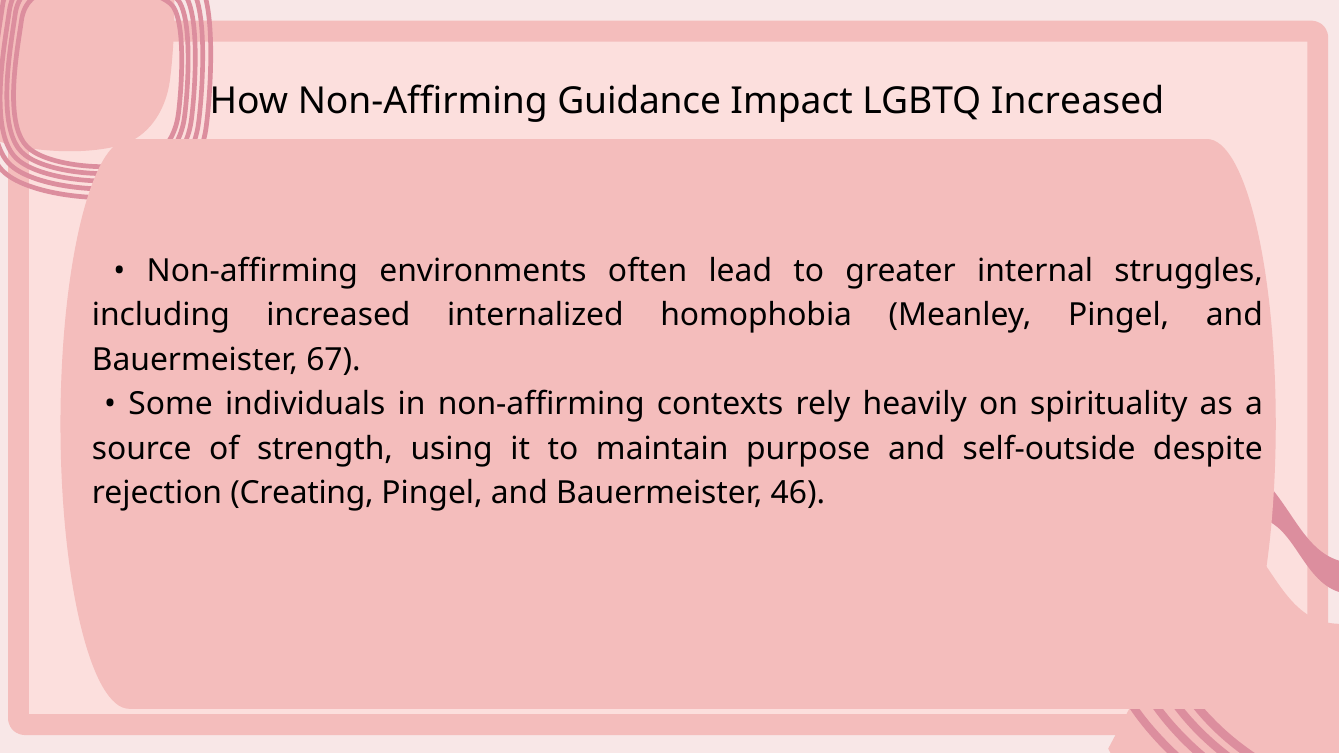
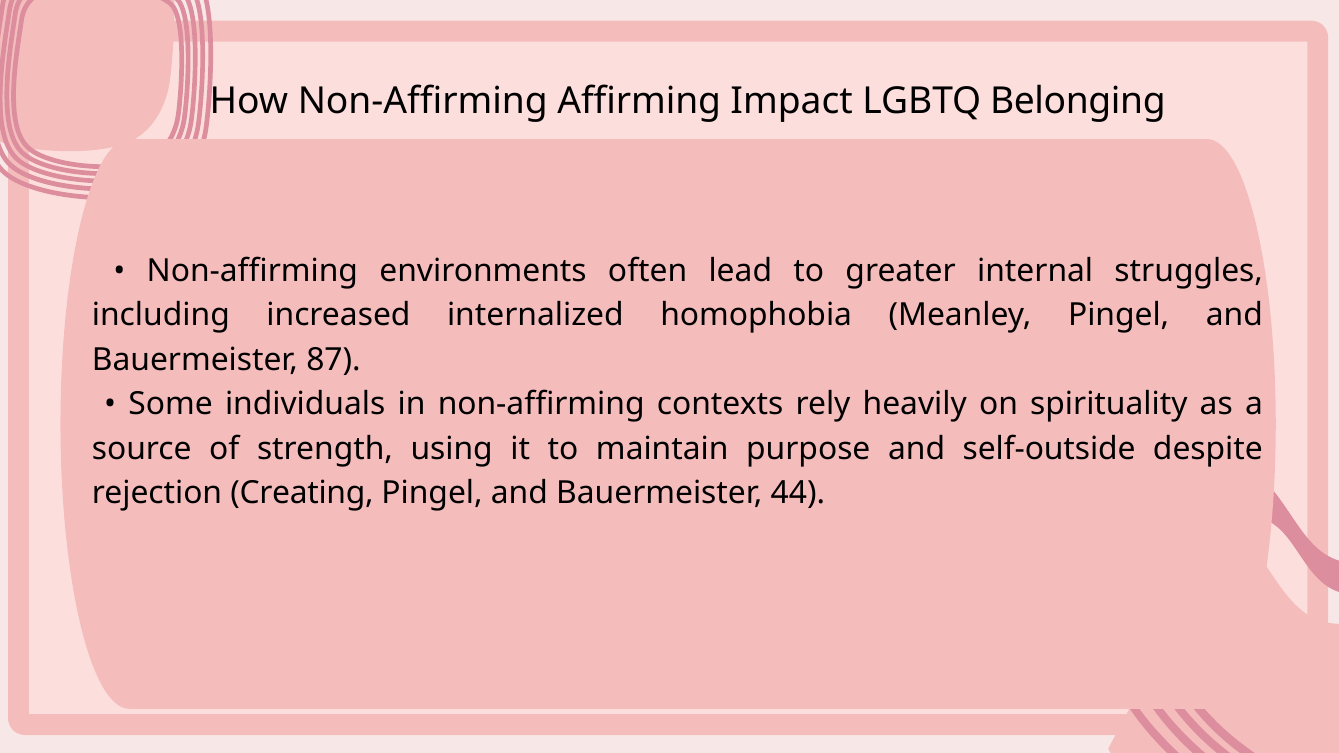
Guidance: Guidance -> Affirming
LGBTQ Increased: Increased -> Belonging
67: 67 -> 87
46: 46 -> 44
